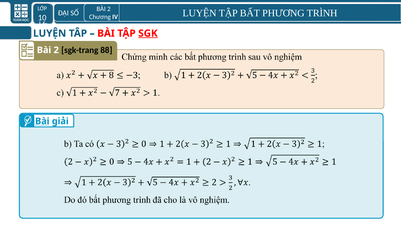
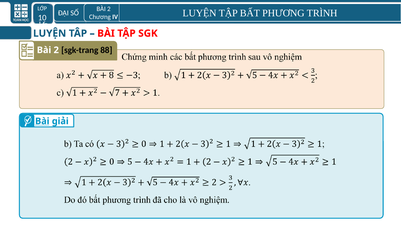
SGK underline: present -> none
